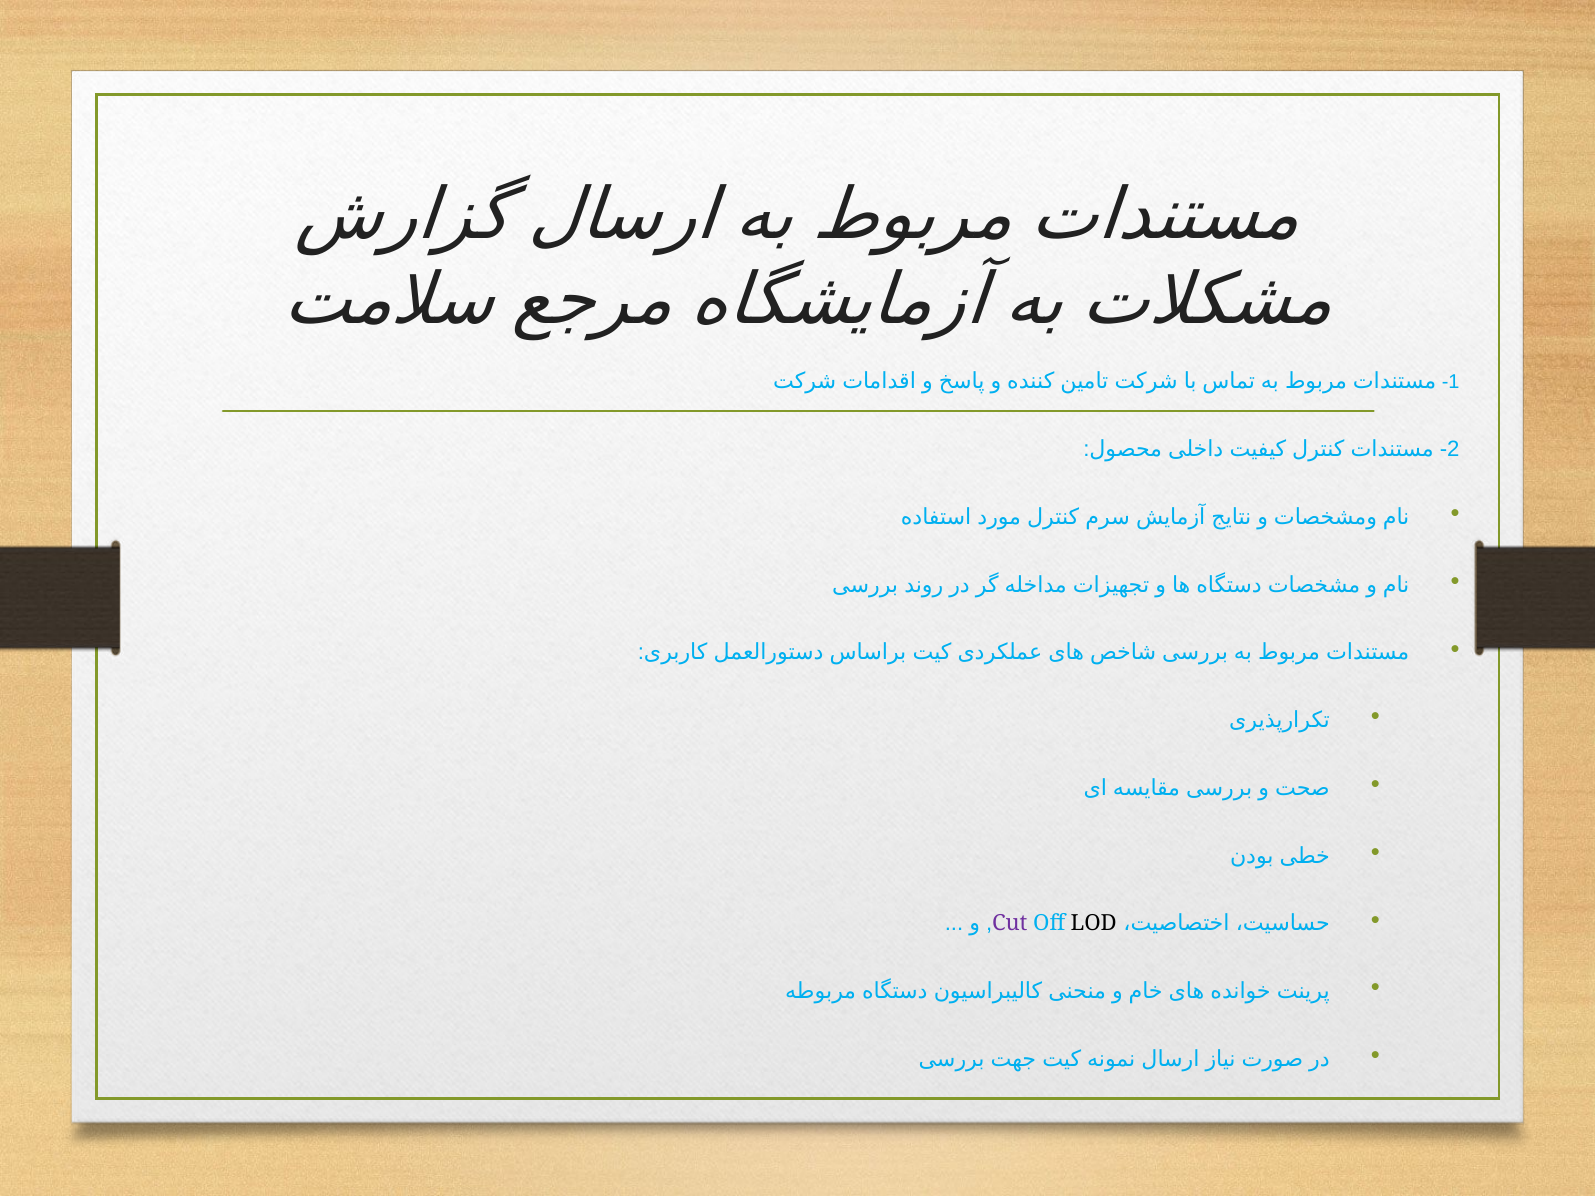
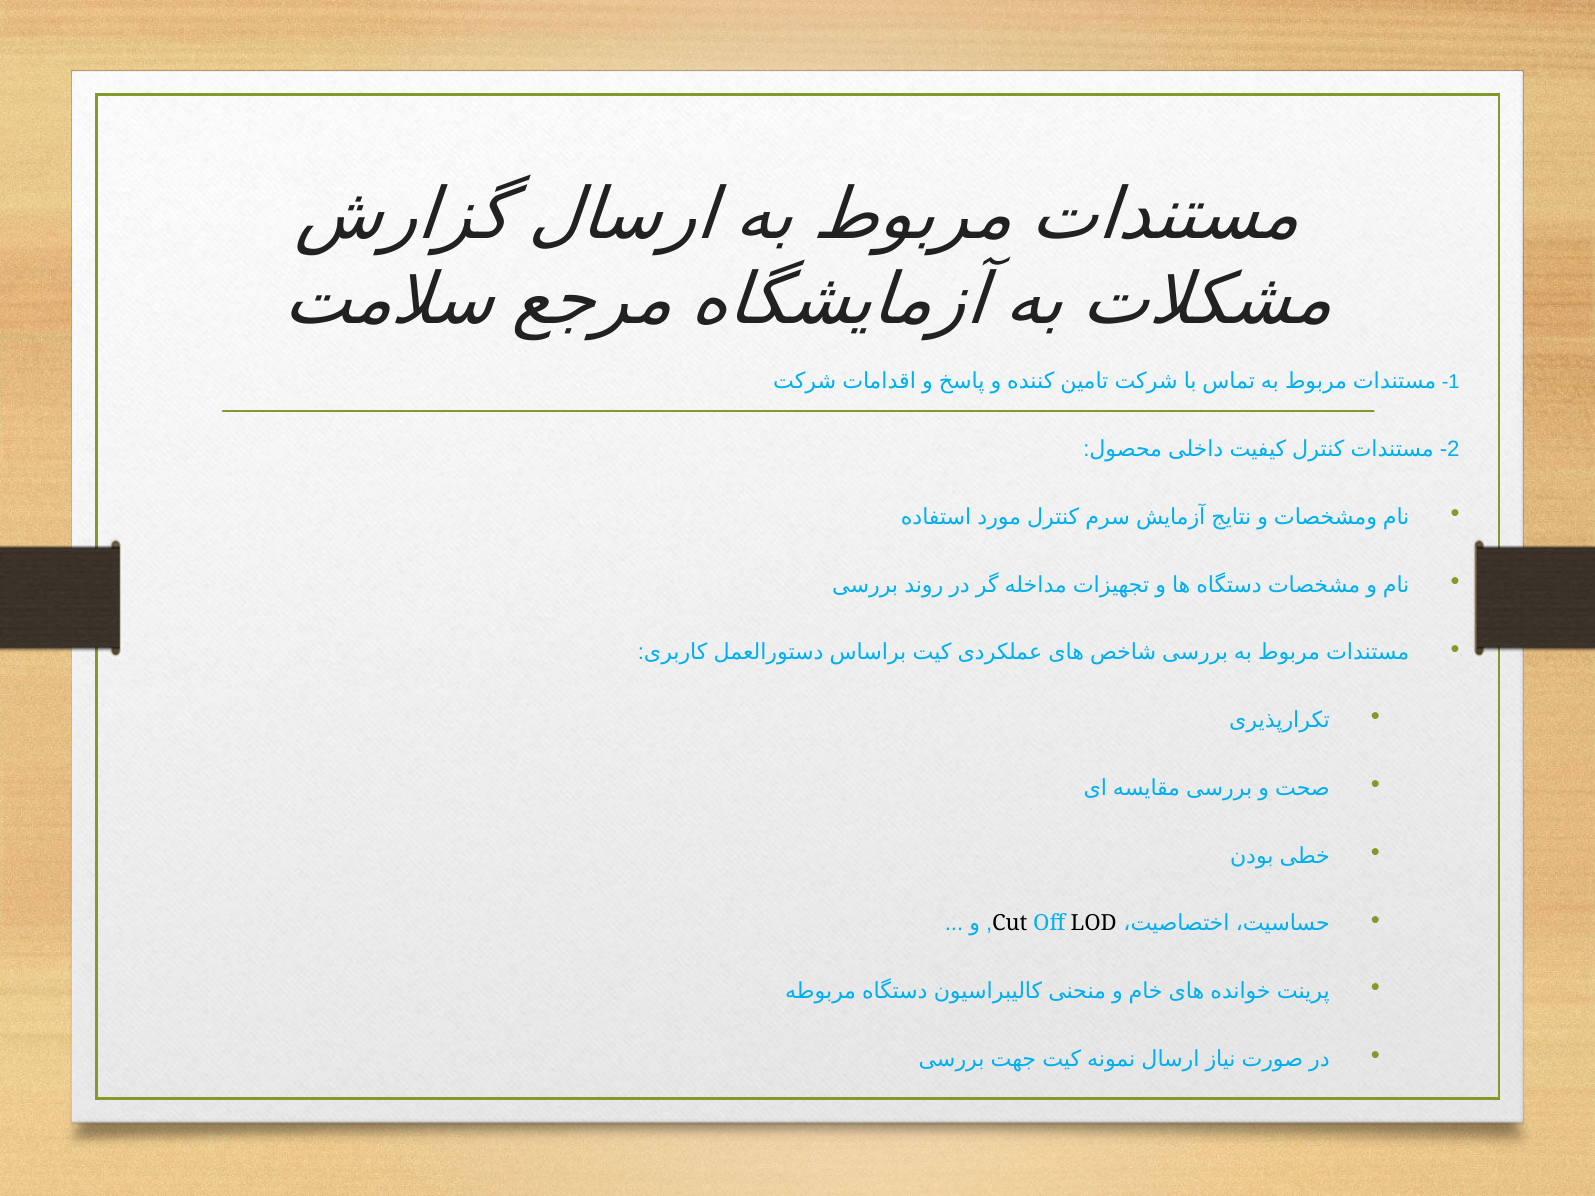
Cut colour: purple -> black
